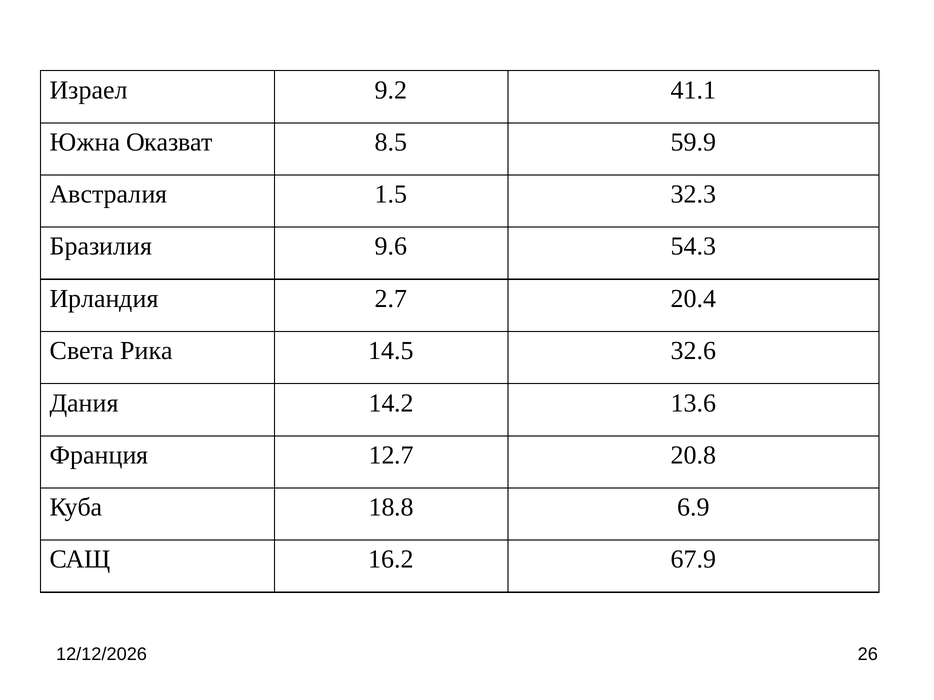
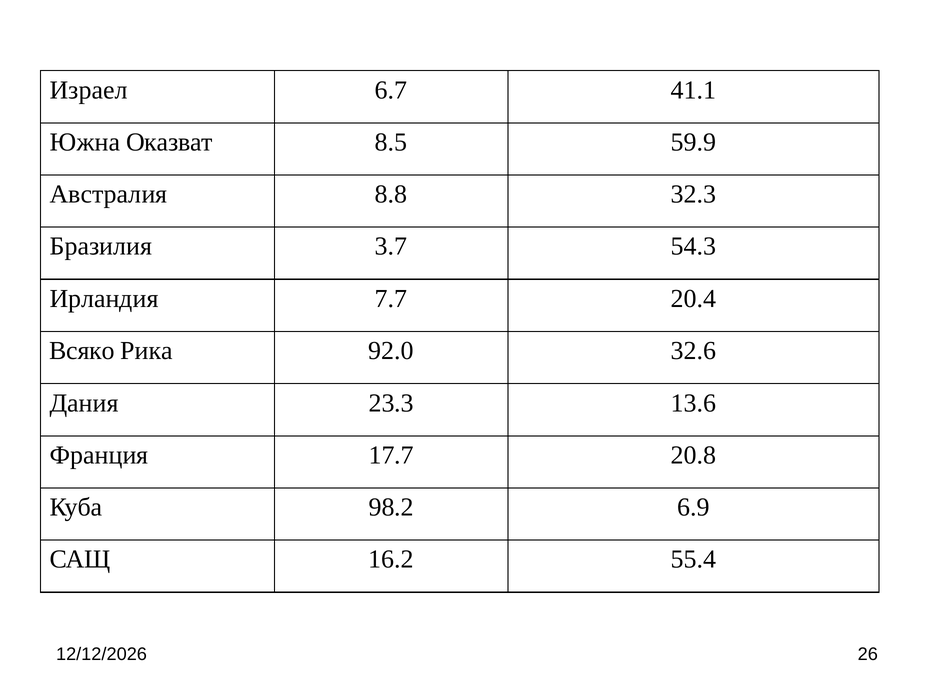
9.2: 9.2 -> 6.7
1.5: 1.5 -> 8.8
9.6: 9.6 -> 3.7
2.7: 2.7 -> 7.7
Света: Света -> Всяко
14.5: 14.5 -> 92.0
14.2: 14.2 -> 23.3
12.7: 12.7 -> 17.7
18.8: 18.8 -> 98.2
67.9: 67.9 -> 55.4
